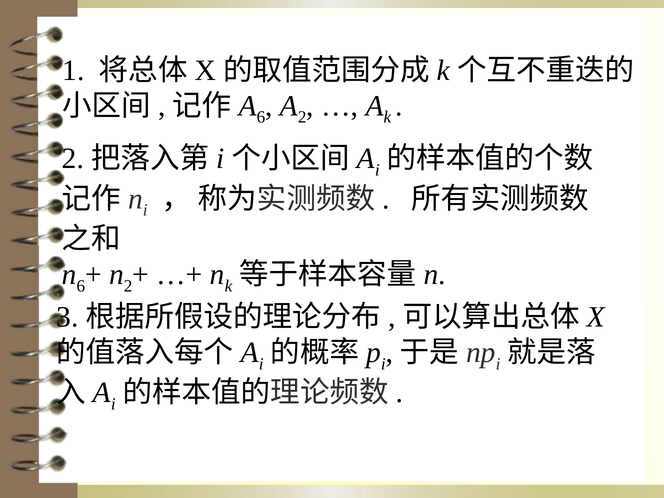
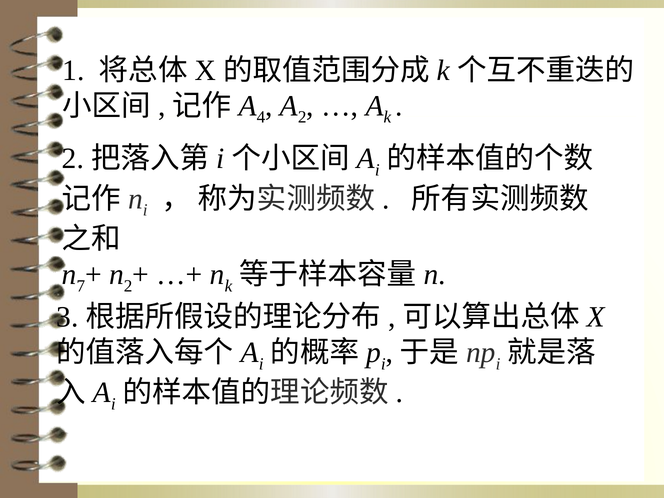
6 at (261, 117): 6 -> 4
6 at (81, 286): 6 -> 7
